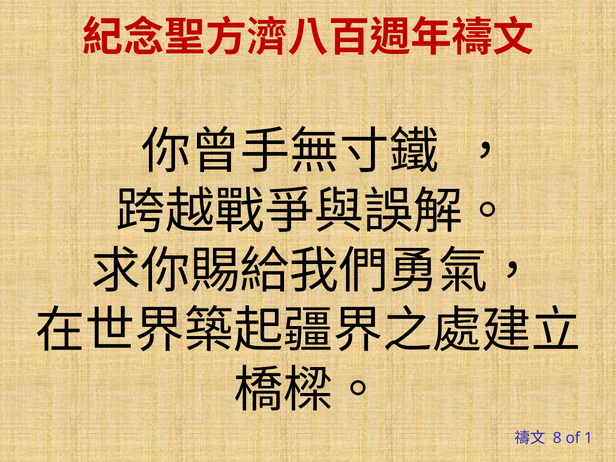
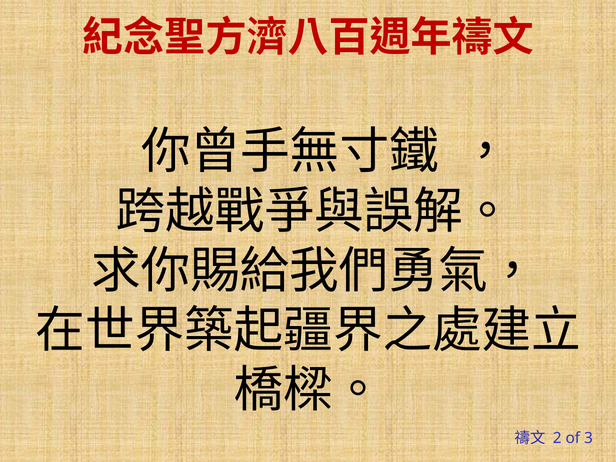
8: 8 -> 2
1: 1 -> 3
